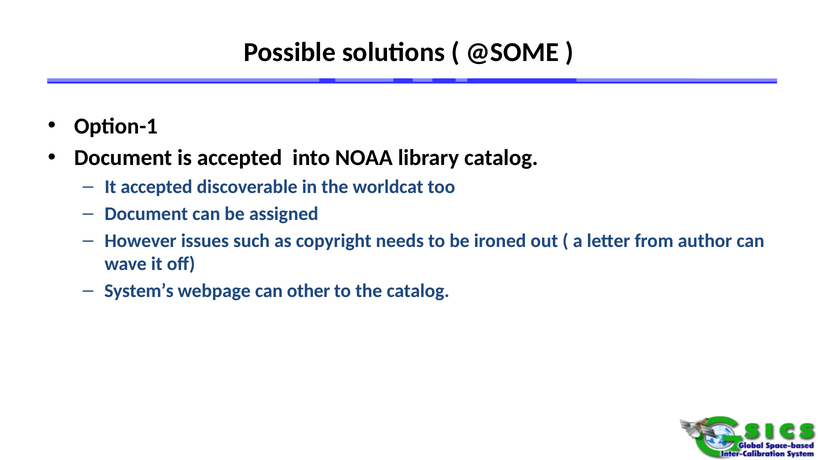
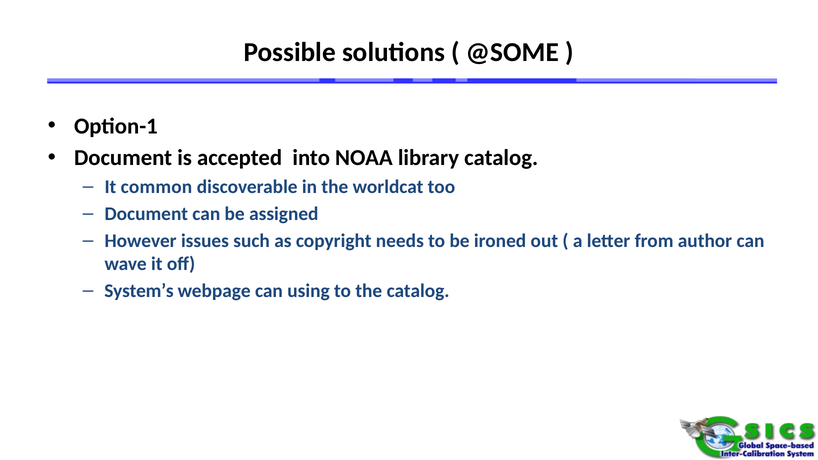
It accepted: accepted -> common
other: other -> using
